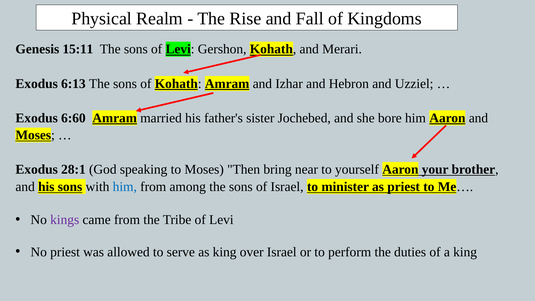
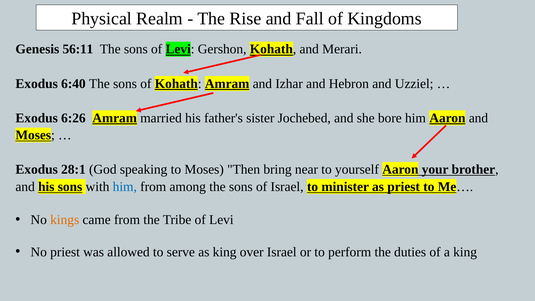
15:11: 15:11 -> 56:11
6:13: 6:13 -> 6:40
6:60: 6:60 -> 6:26
kings colour: purple -> orange
